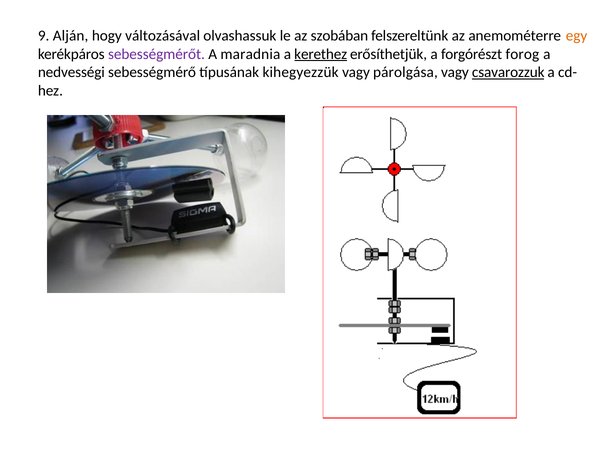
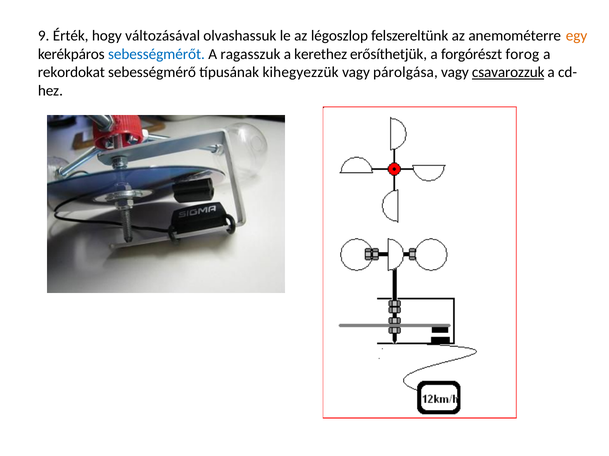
Alján: Alján -> Érték
szobában: szobában -> légoszlop
sebességmérőt colour: purple -> blue
maradnia: maradnia -> ragasszuk
kerethez underline: present -> none
nedvességi: nedvességi -> rekordokat
